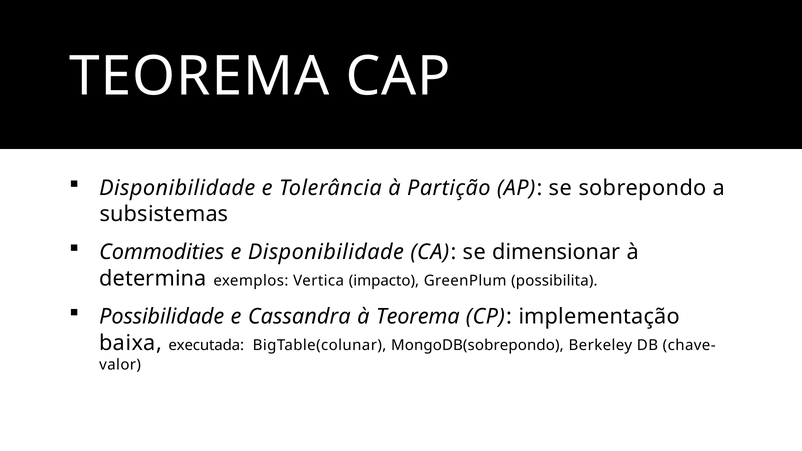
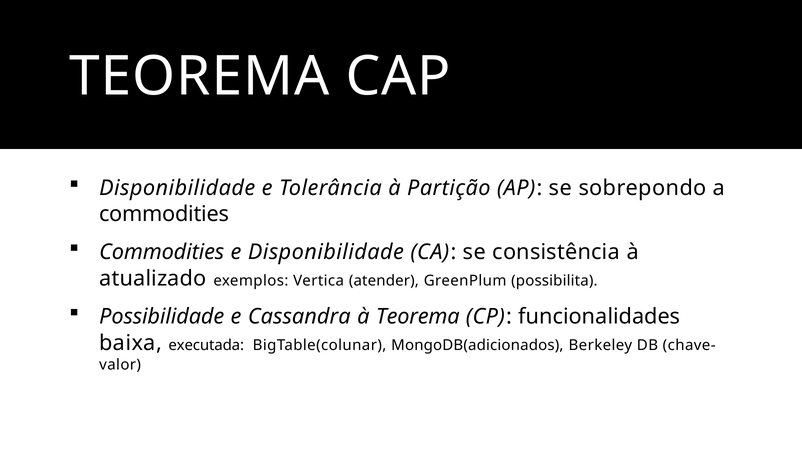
subsistemas at (164, 214): subsistemas -> commodities
dimensionar: dimensionar -> consistência
determina: determina -> atualizado
impacto: impacto -> atender
implementação: implementação -> funcionalidades
MongoDB(sobrepondo: MongoDB(sobrepondo -> MongoDB(adicionados
